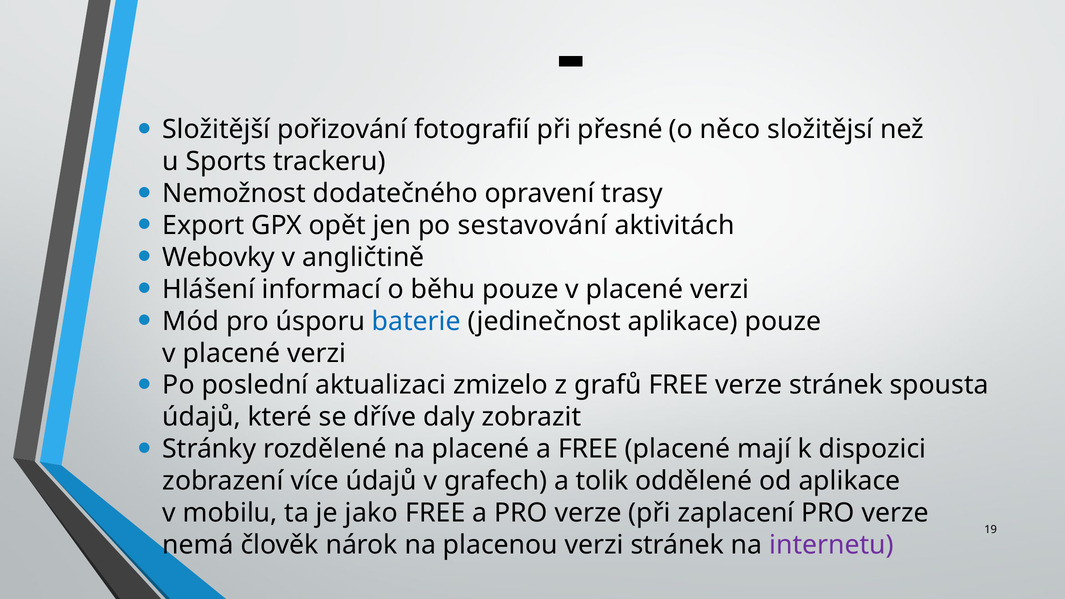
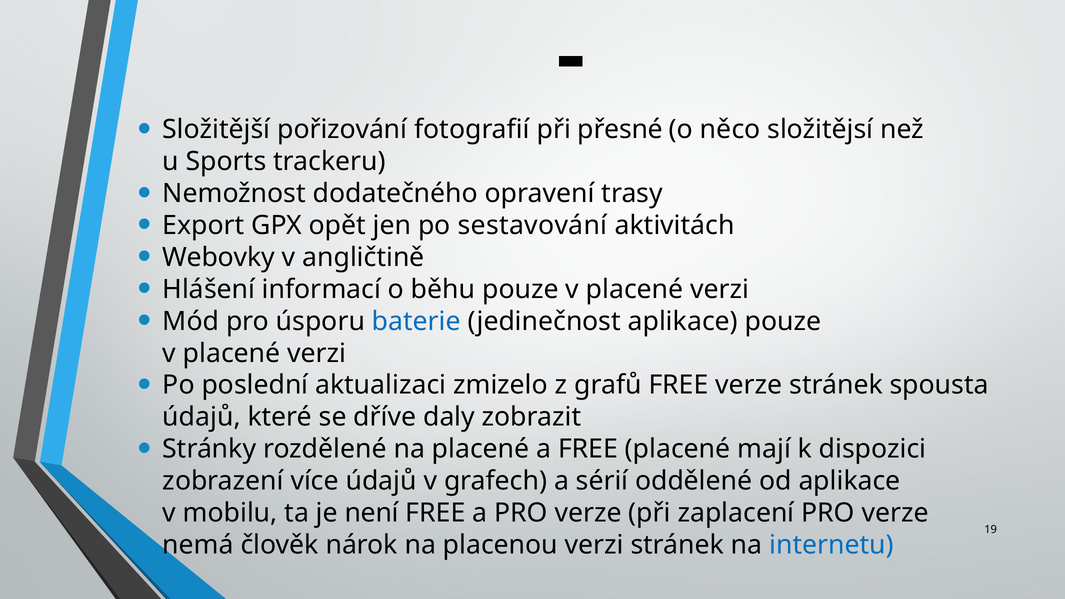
tolik: tolik -> sérií
jako: jako -> není
internetu colour: purple -> blue
